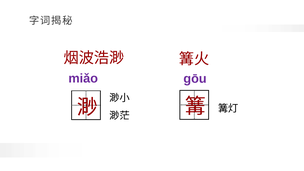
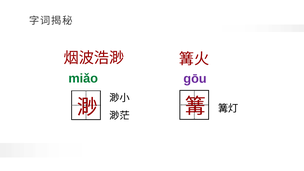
miǎo colour: purple -> green
